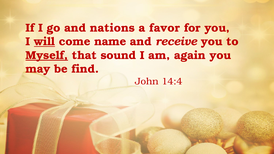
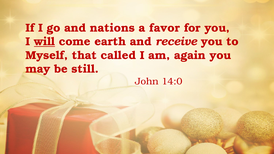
name: name -> earth
Myself underline: present -> none
sound: sound -> called
find: find -> still
14:4: 14:4 -> 14:0
